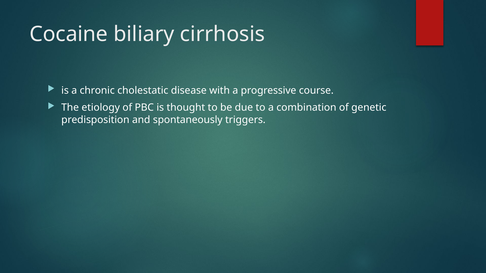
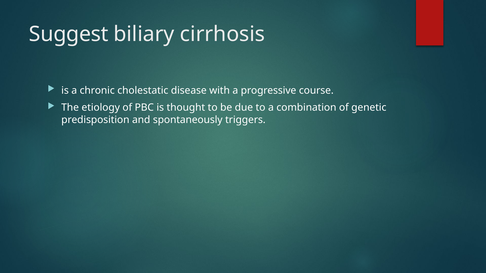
Cocaine: Cocaine -> Suggest
